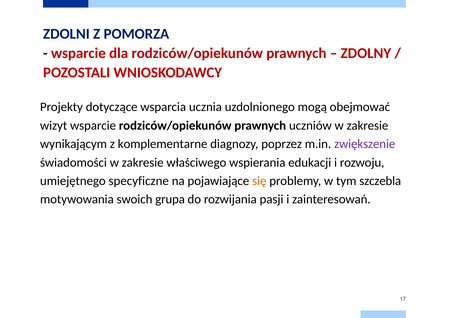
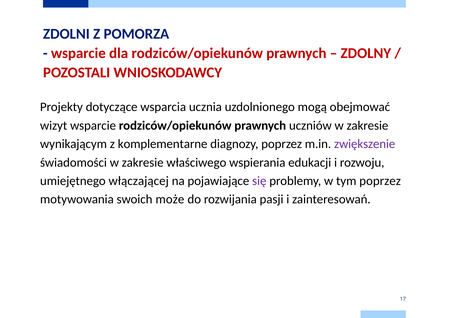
specyficzne: specyficzne -> włączającej
się colour: orange -> purple
tym szczebla: szczebla -> poprzez
grupa: grupa -> może
